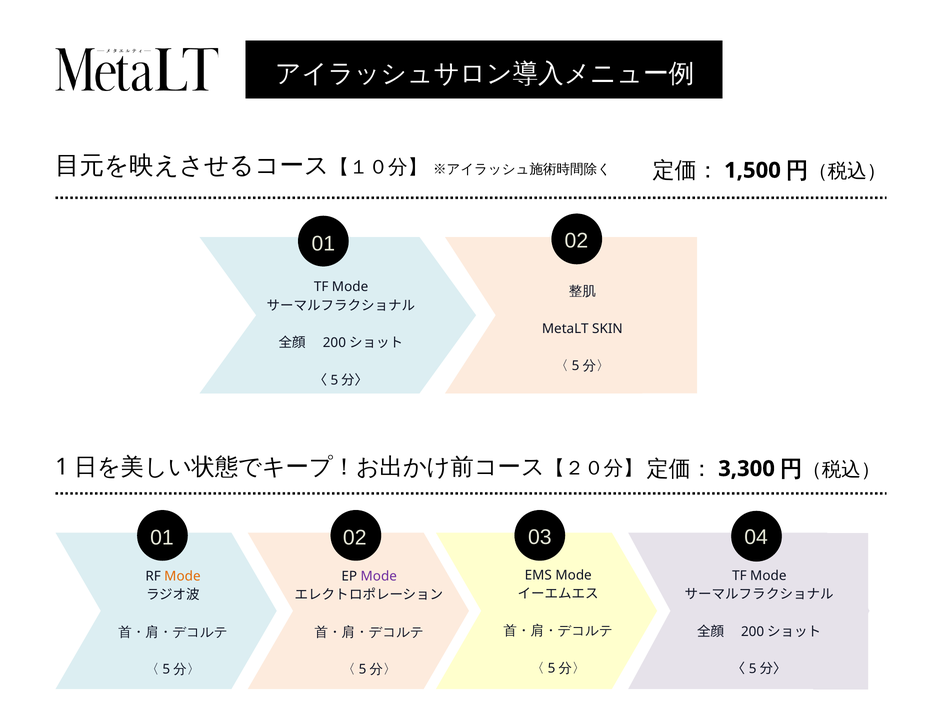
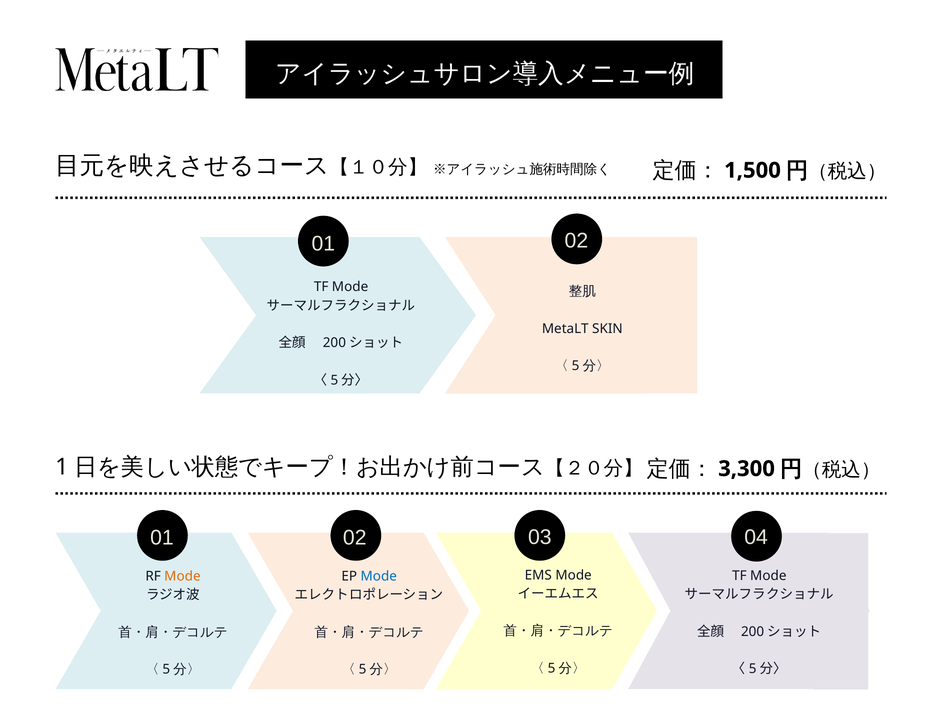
Mode at (379, 576) colour: purple -> blue
